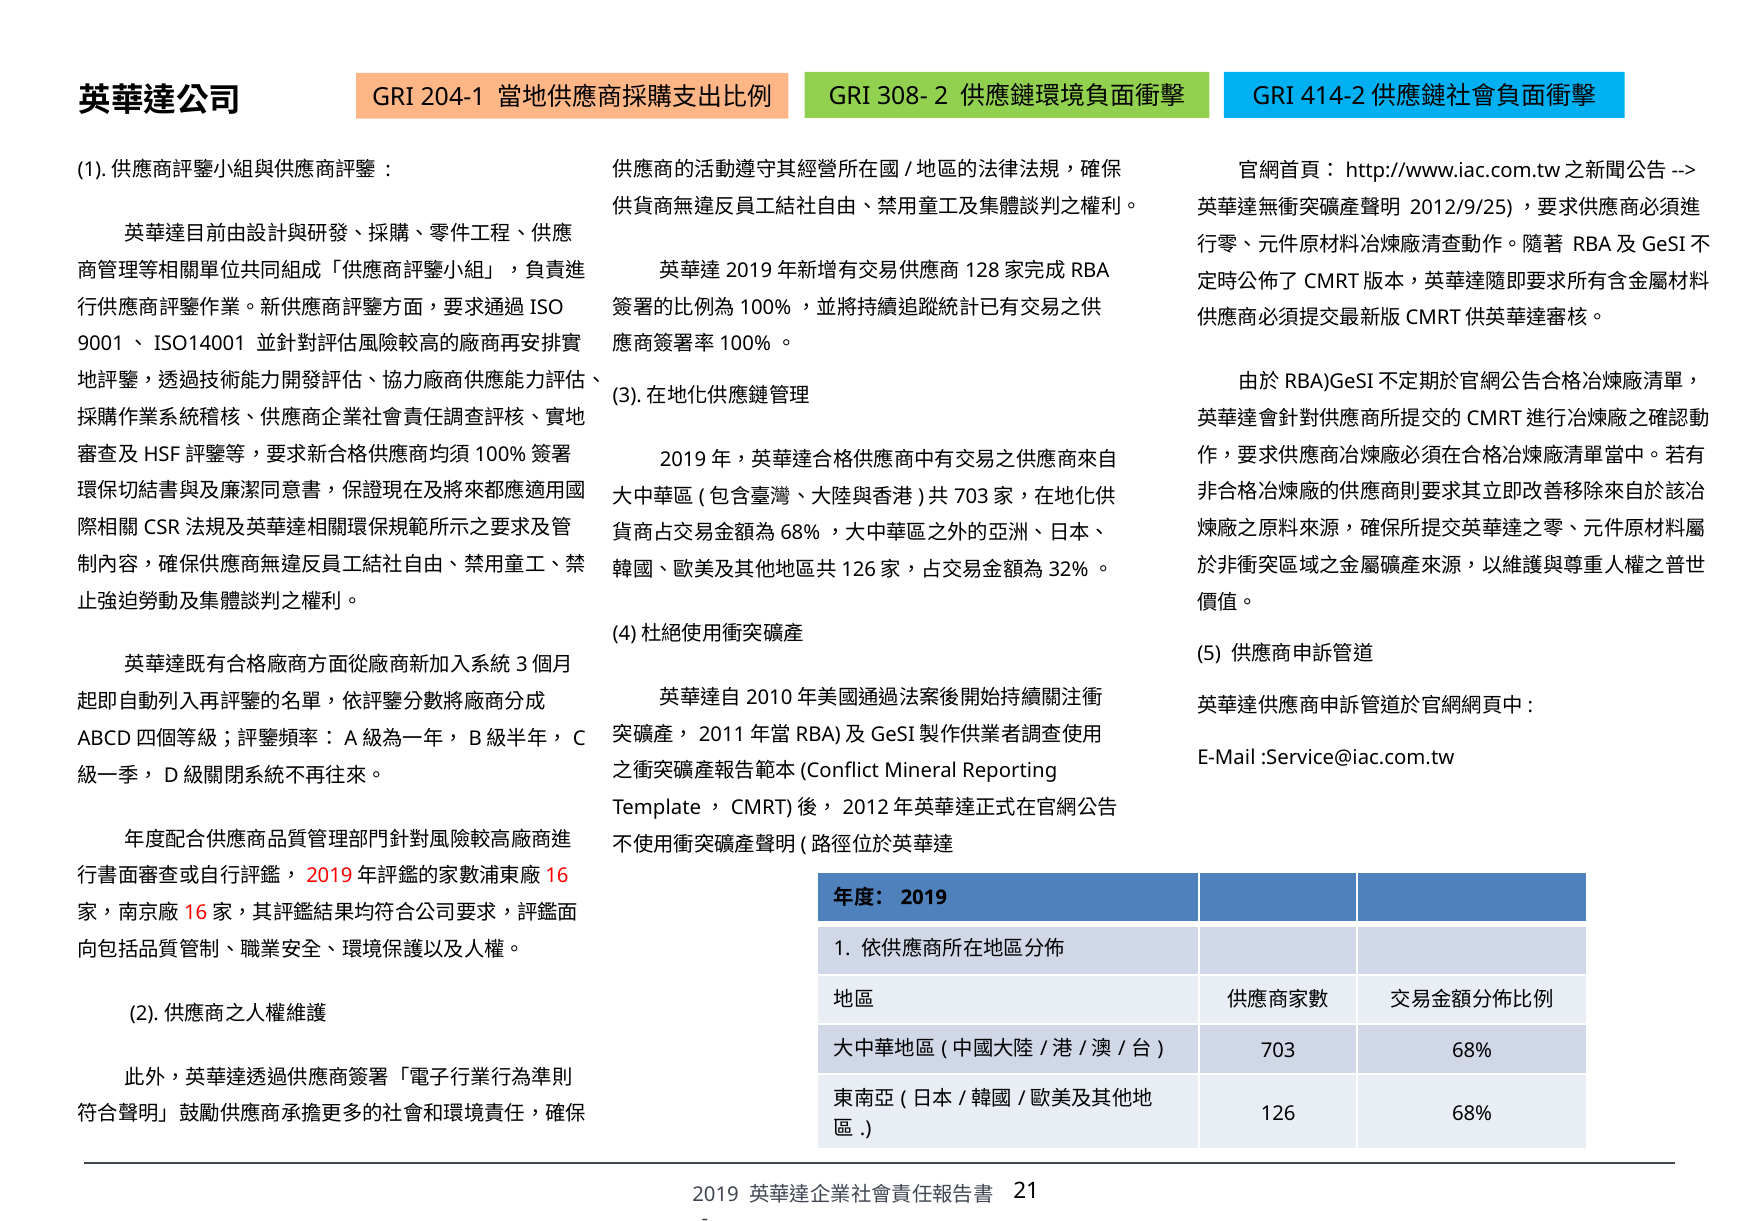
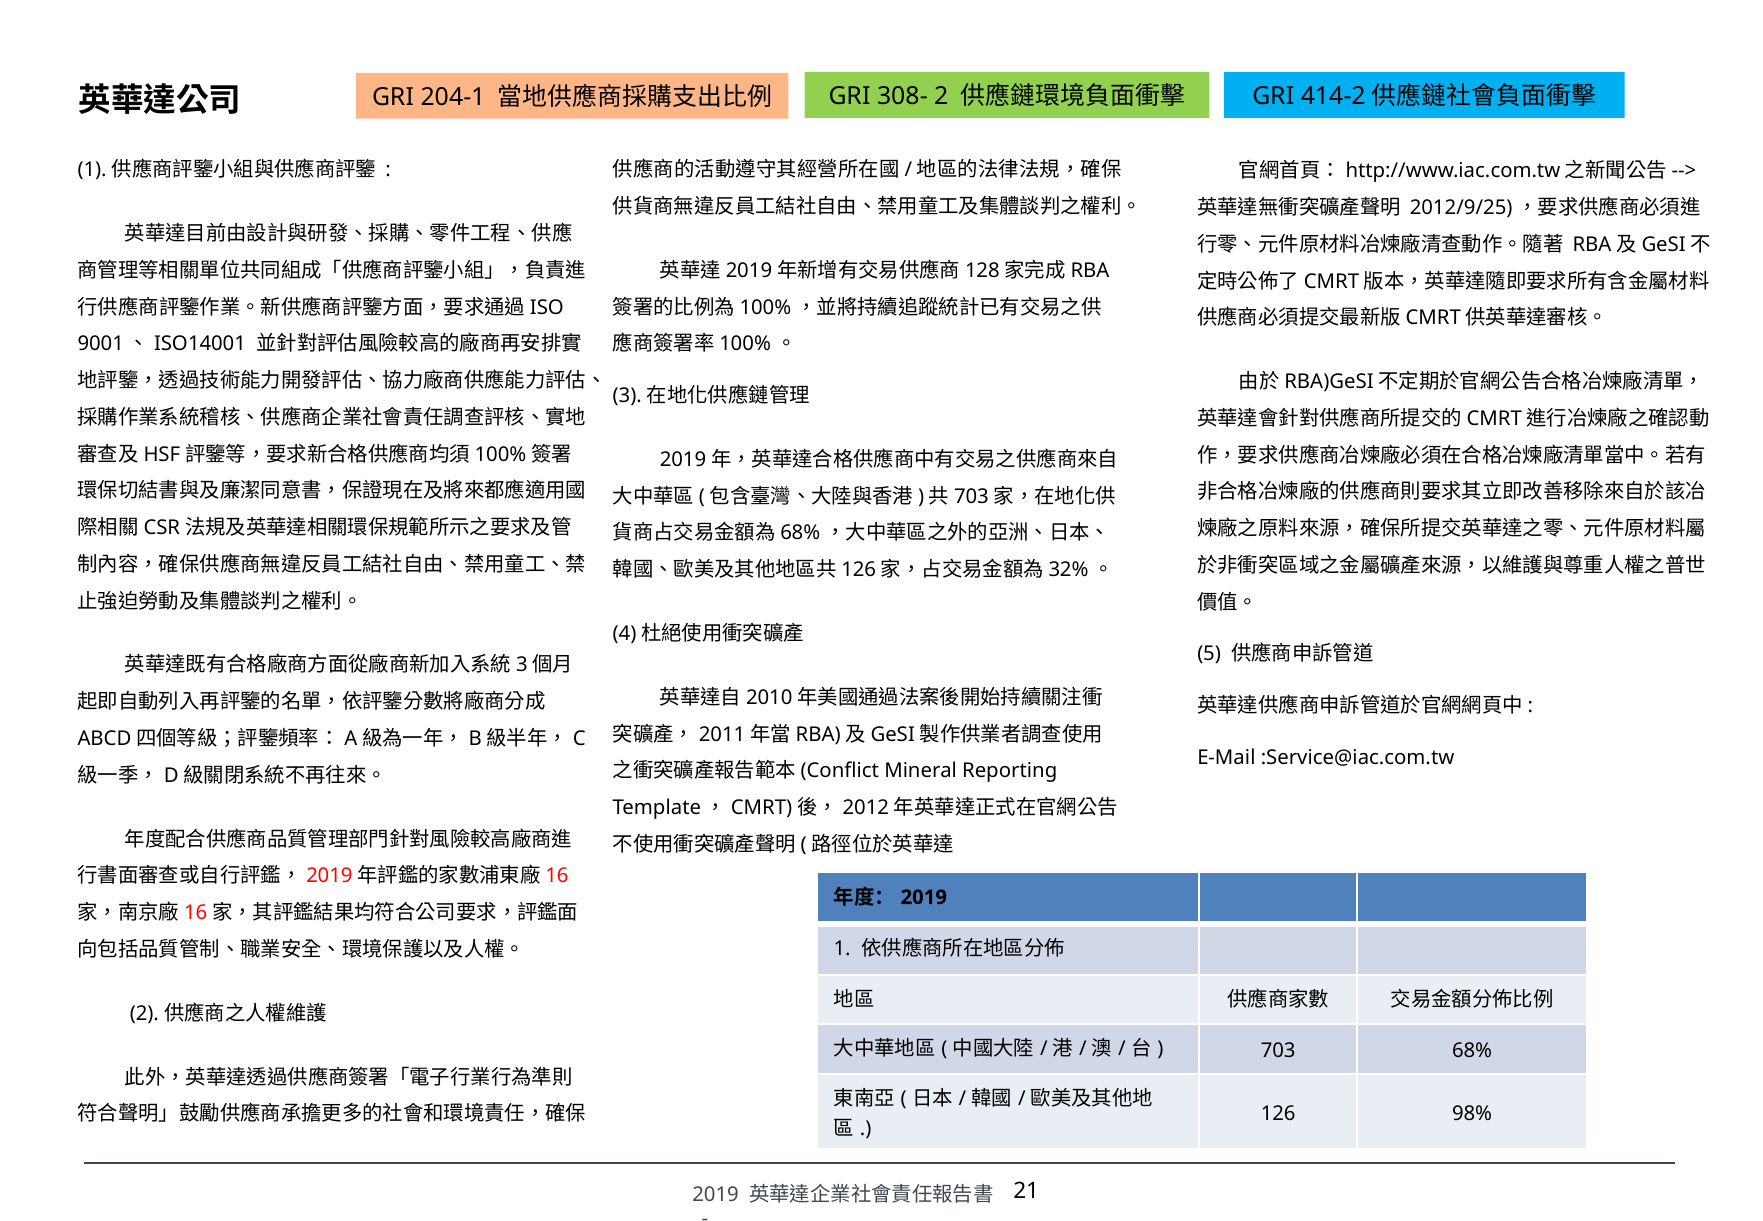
126 68%: 68% -> 98%
